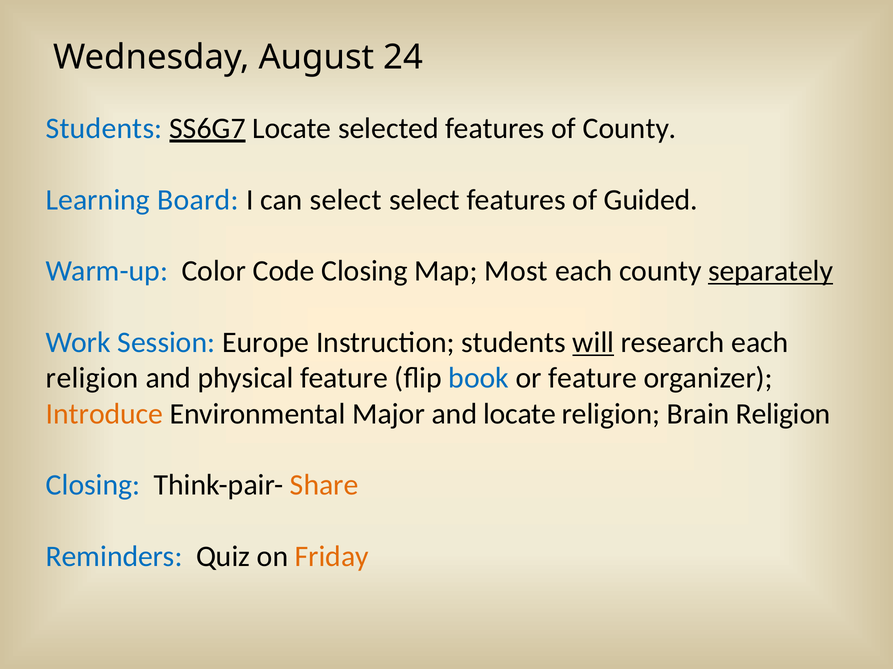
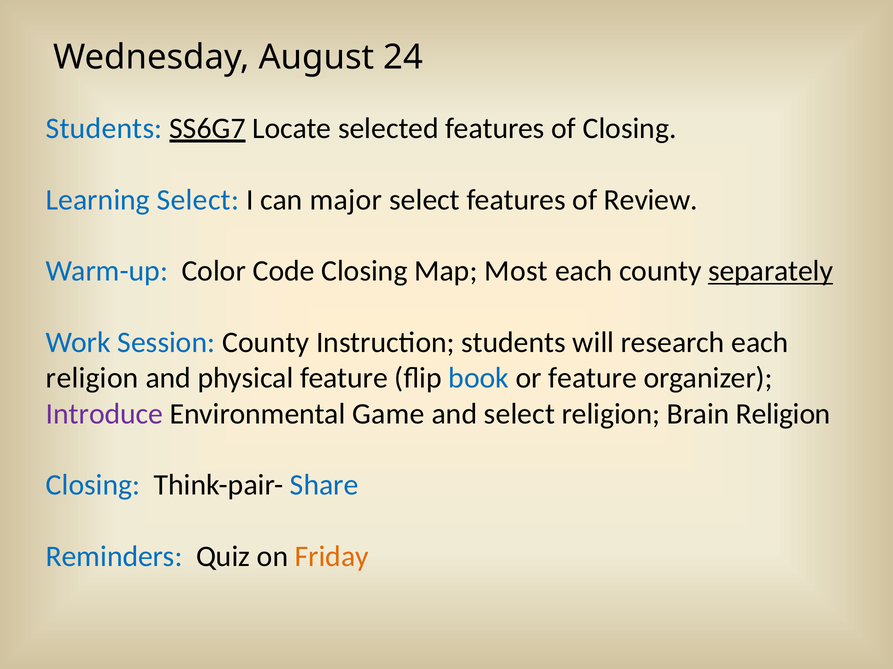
of County: County -> Closing
Learning Board: Board -> Select
can select: select -> major
Guided: Guided -> Review
Session Europe: Europe -> County
will underline: present -> none
Introduce colour: orange -> purple
Major: Major -> Game
and locate: locate -> select
Share colour: orange -> blue
